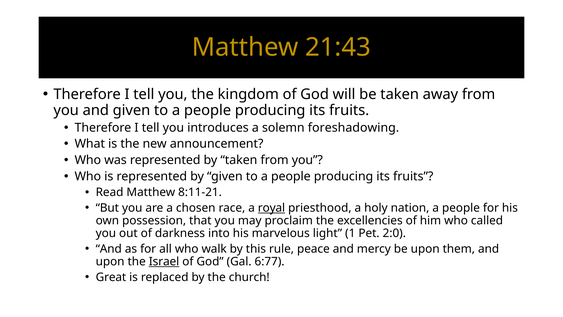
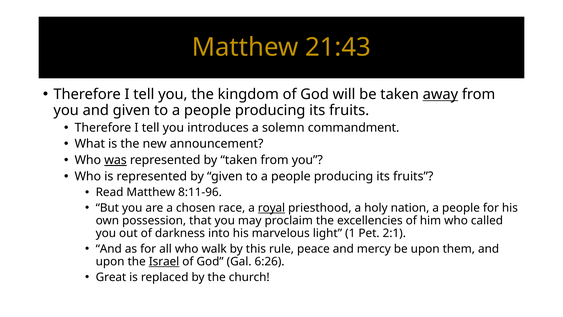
away underline: none -> present
foreshadowing: foreshadowing -> commandment
was underline: none -> present
8:11-21: 8:11-21 -> 8:11-96
2:0: 2:0 -> 2:1
6:77: 6:77 -> 6:26
